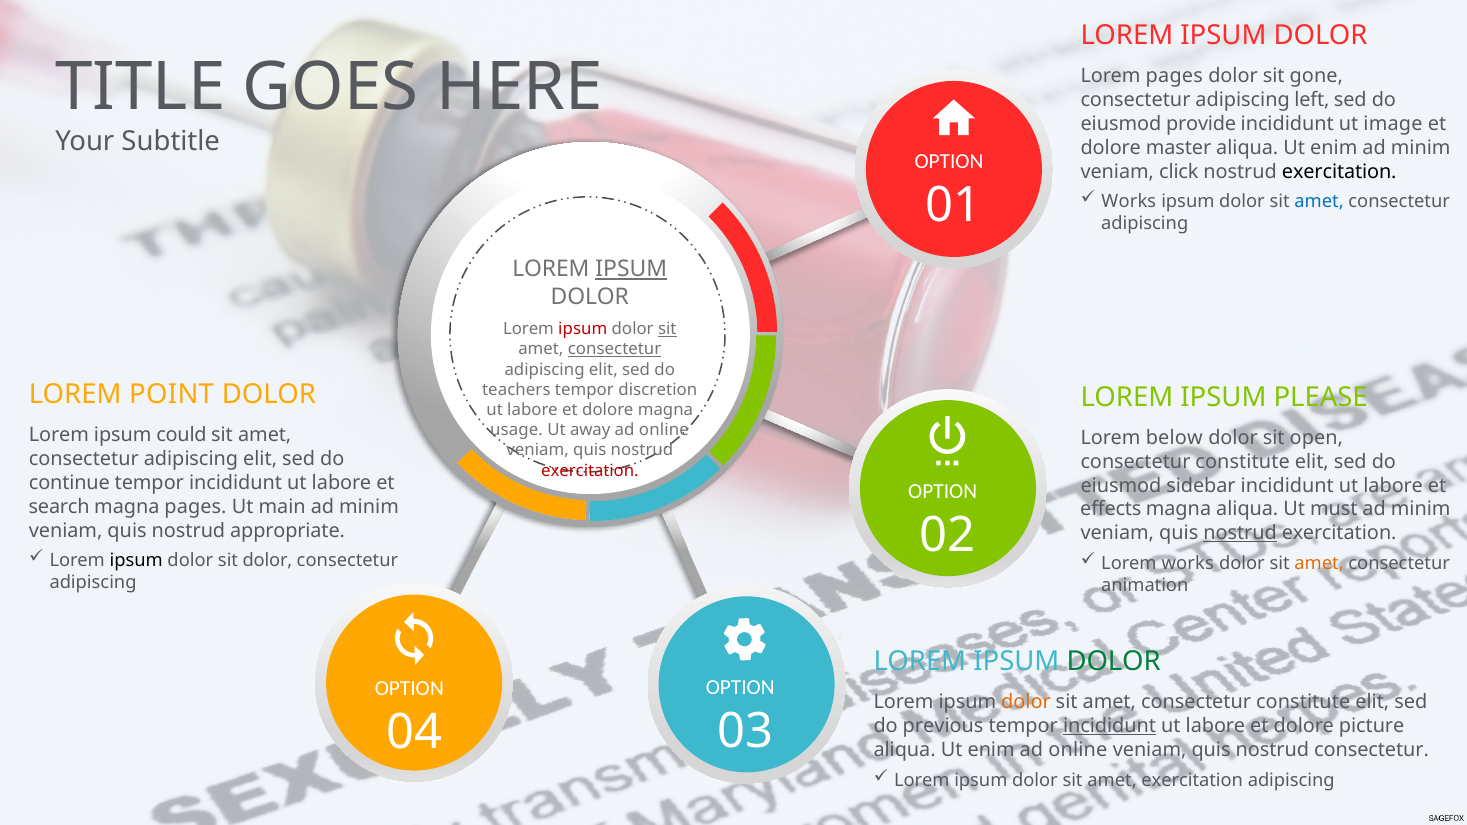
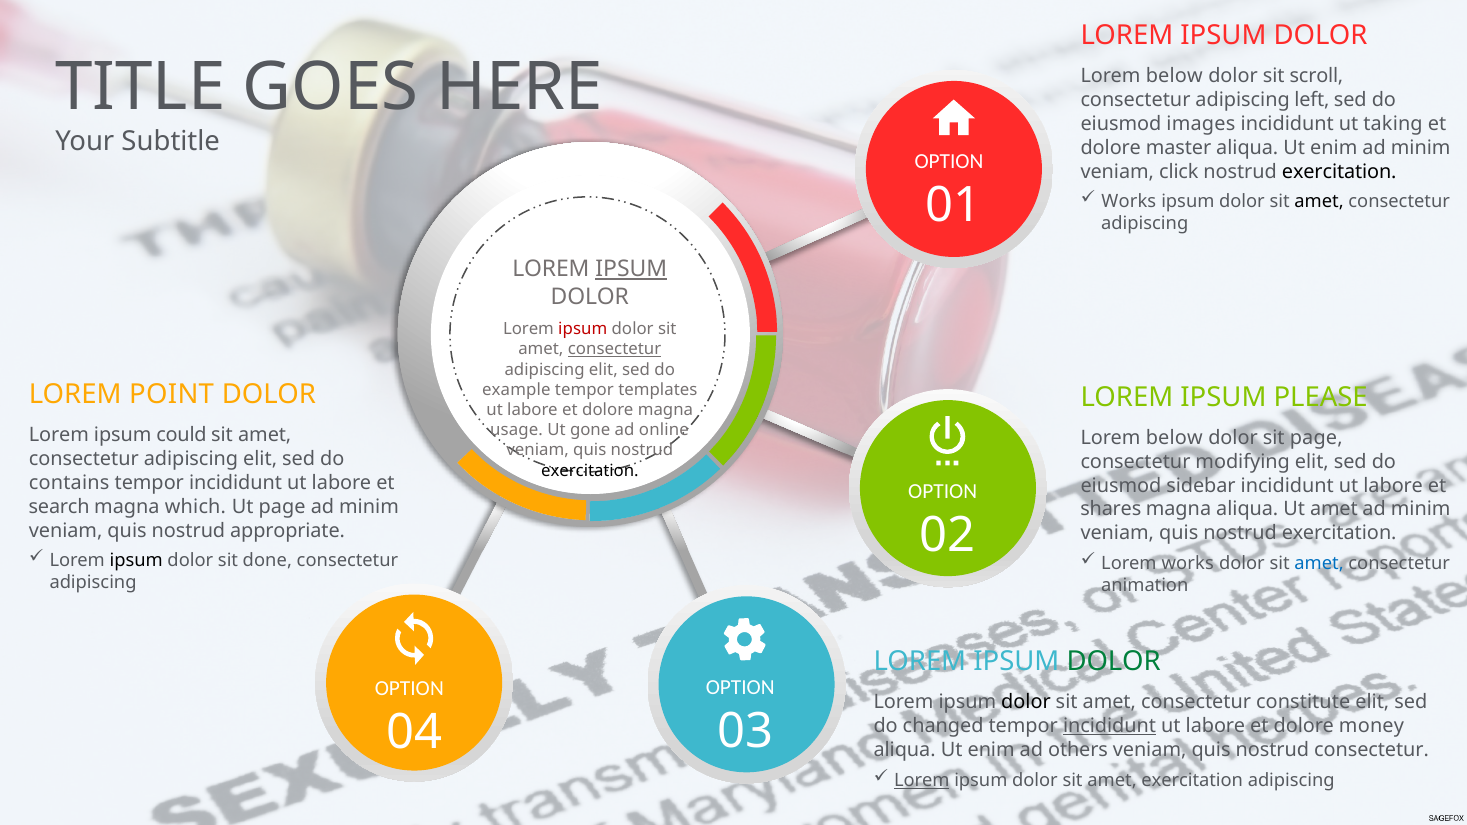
pages at (1174, 76): pages -> below
gone: gone -> scroll
provide: provide -> images
image: image -> taking
amet at (1319, 202) colour: blue -> black
sit at (667, 329) underline: present -> none
teachers: teachers -> example
discretion: discretion -> templates
away: away -> gone
sit open: open -> page
constitute at (1243, 462): constitute -> modifying
exercitation at (590, 471) colour: red -> black
continue: continue -> contains
magna pages: pages -> which
Ut main: main -> page
effects: effects -> shares
Ut must: must -> amet
nostrud at (1240, 533) underline: present -> none
sit dolor: dolor -> done
amet at (1319, 563) colour: orange -> blue
dolor at (1026, 703) colour: orange -> black
previous: previous -> changed
picture: picture -> money
enim ad online: online -> others
Lorem at (922, 780) underline: none -> present
